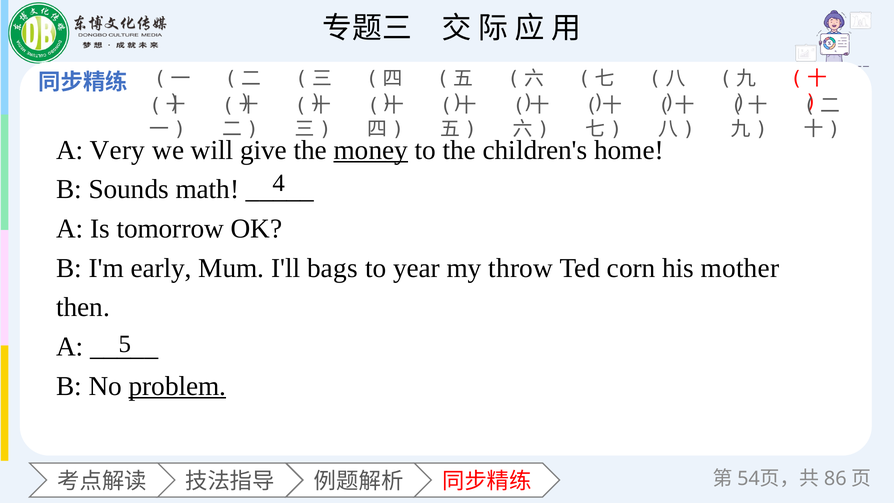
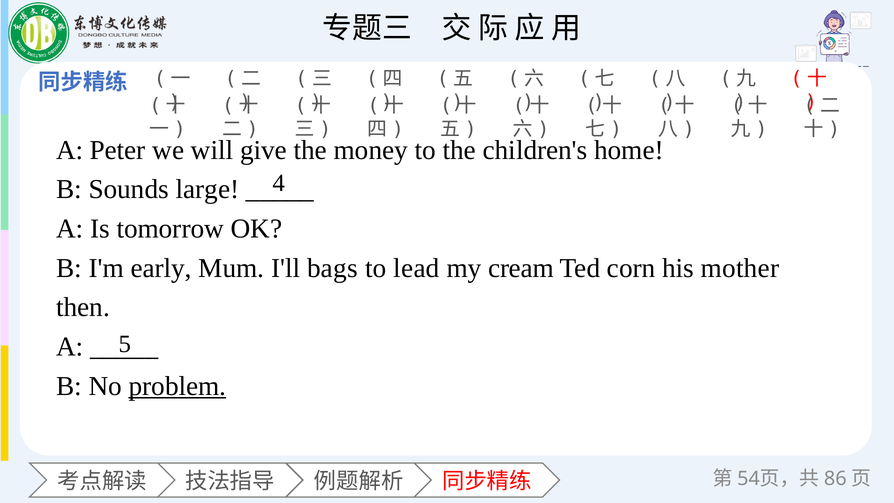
Very: Very -> Peter
money underline: present -> none
math: math -> large
year: year -> lead
throw: throw -> cream
